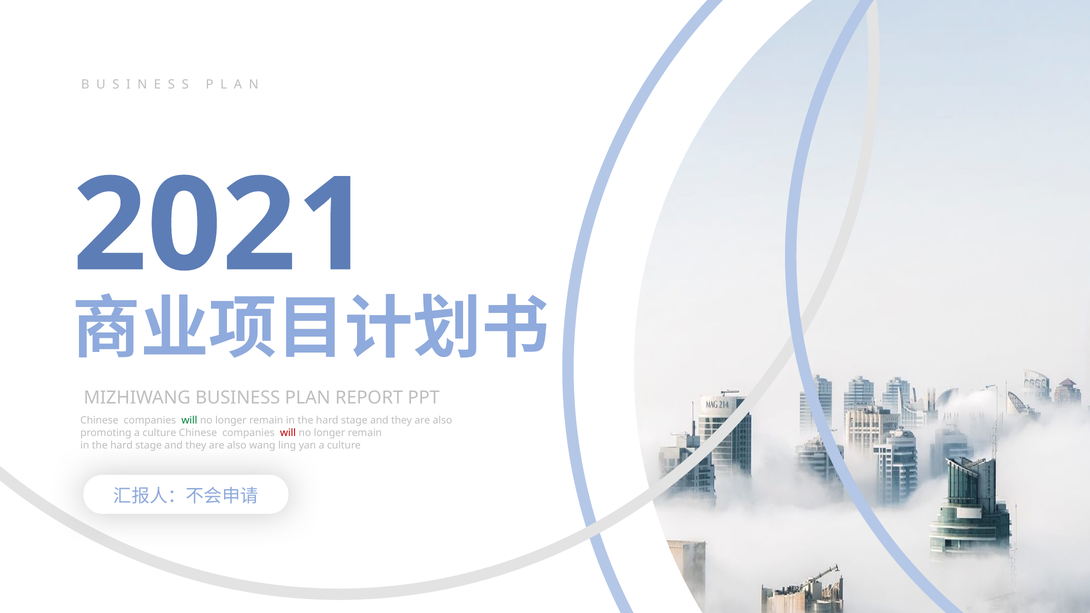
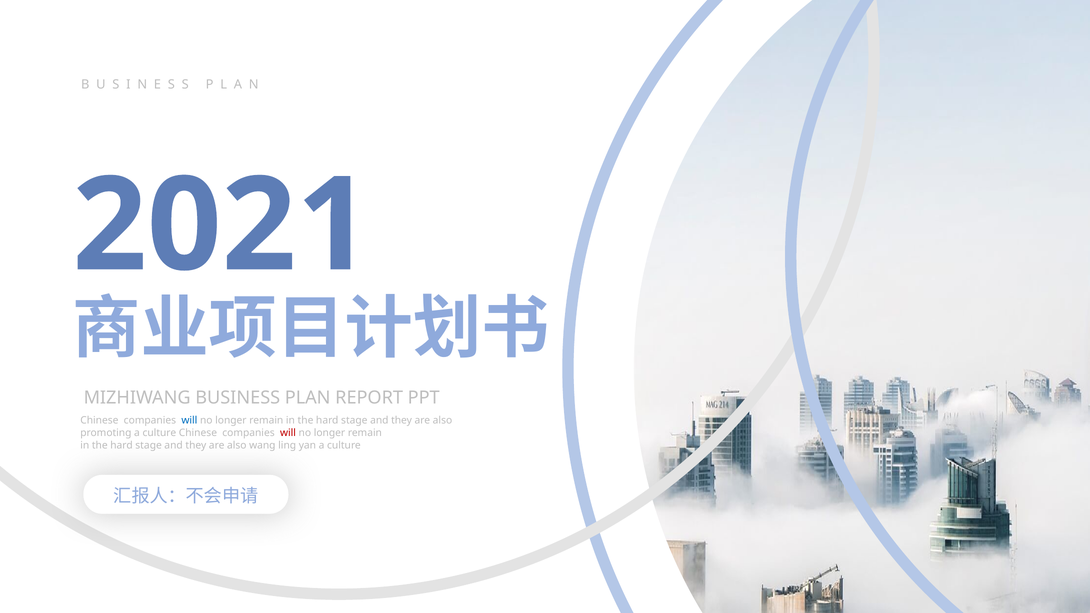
will at (189, 421) colour: green -> blue
